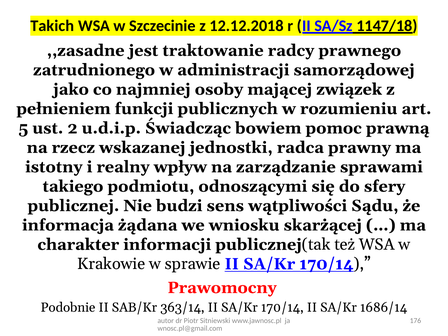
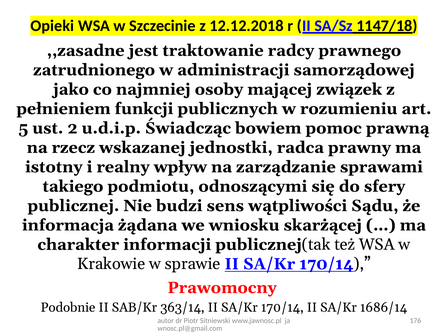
Takich: Takich -> Opieki
